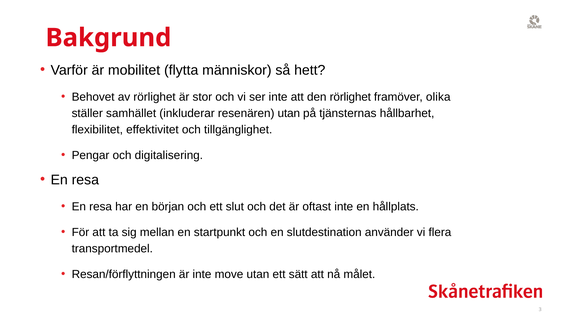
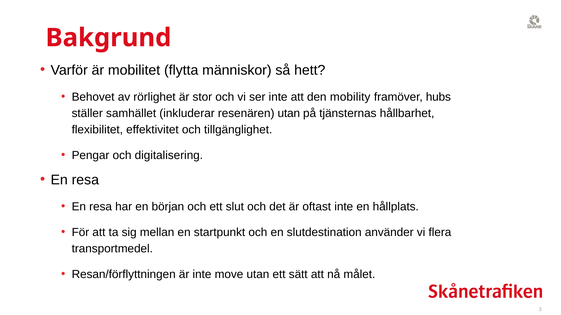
den rörlighet: rörlighet -> mobility
olika: olika -> hubs
